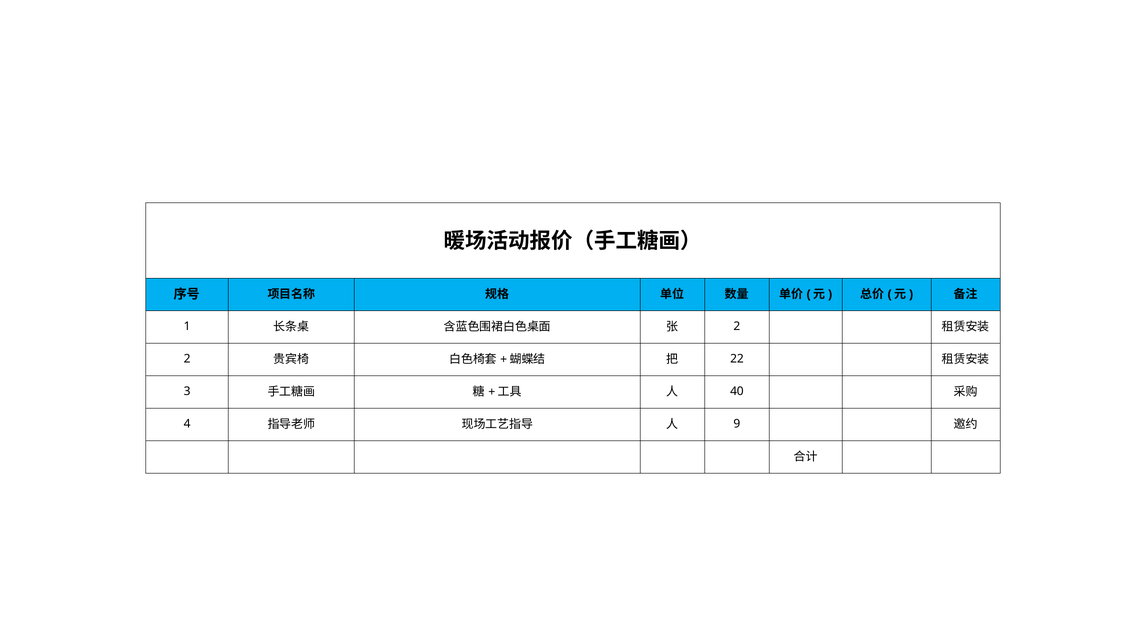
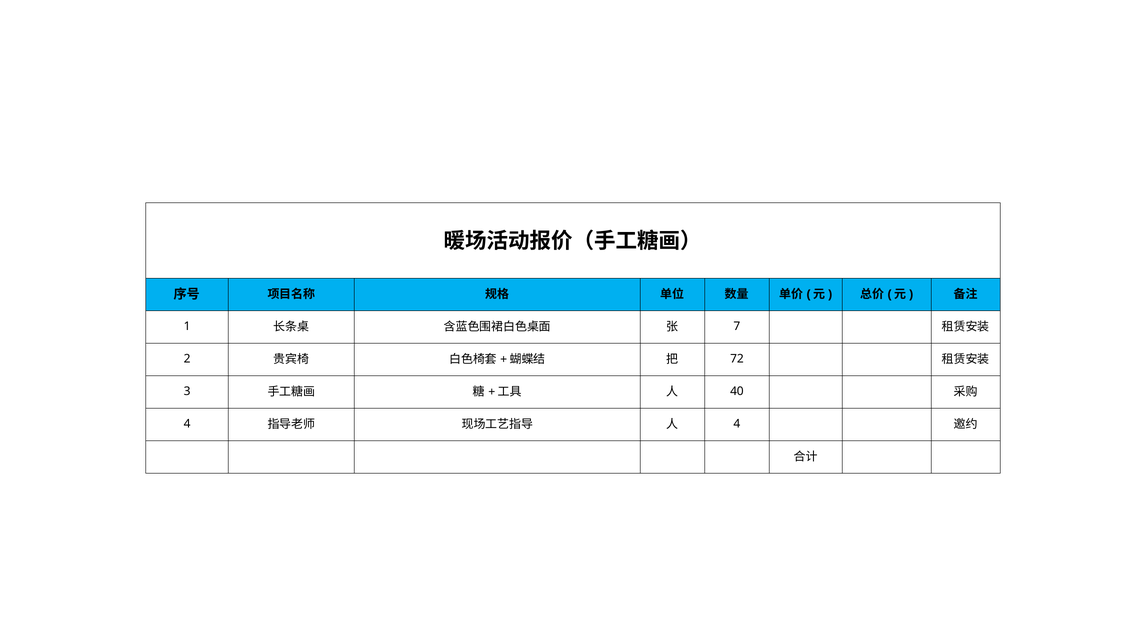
2 at (737, 327): 2 -> 7
22: 22 -> 72
9 at (737, 424): 9 -> 4
